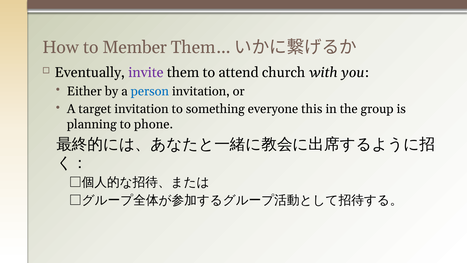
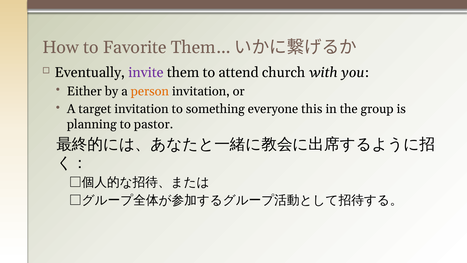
Member: Member -> Favorite
person colour: blue -> orange
phone: phone -> pastor
